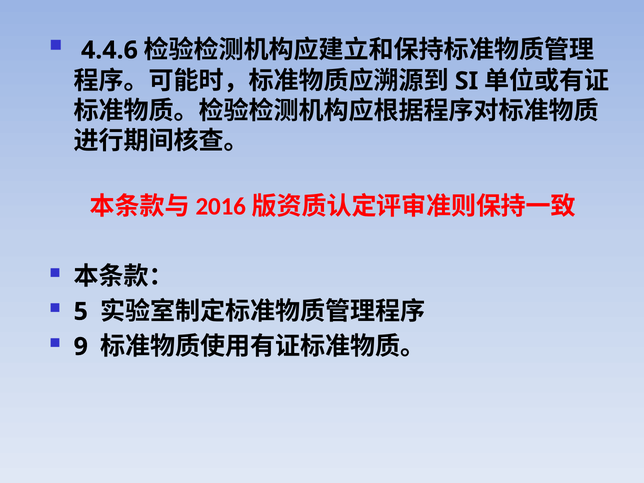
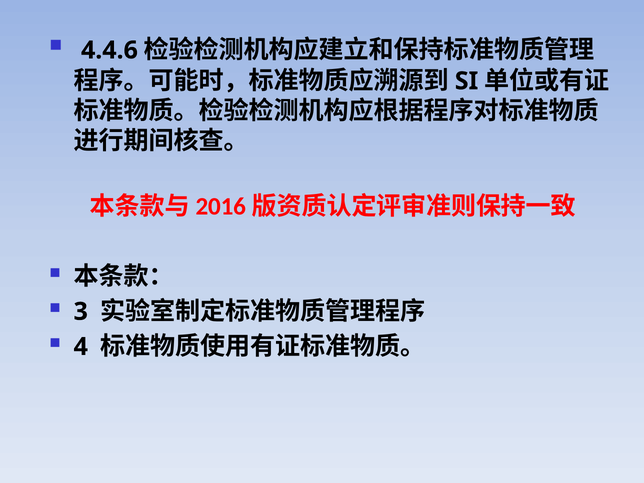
5: 5 -> 3
9: 9 -> 4
